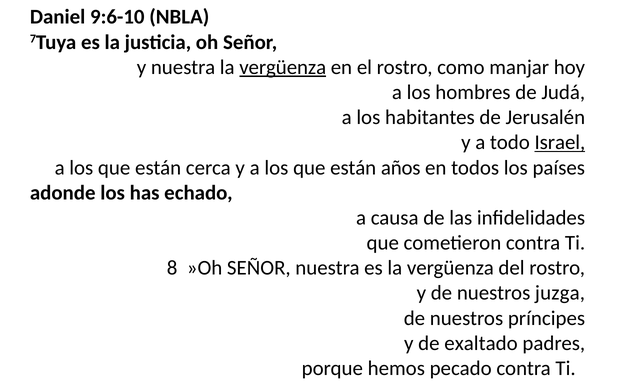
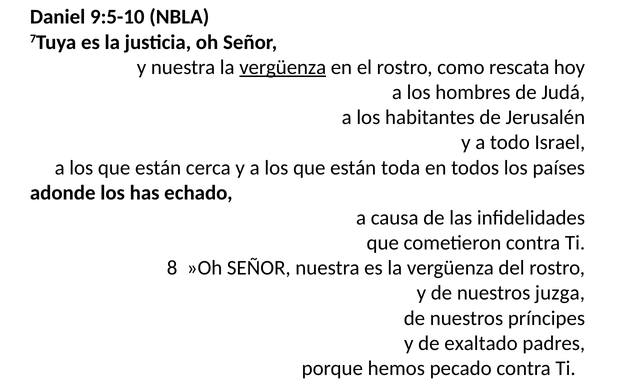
9:6-10: 9:6-10 -> 9:5-10
manjar: manjar -> rescata
Israel underline: present -> none
años: años -> toda
